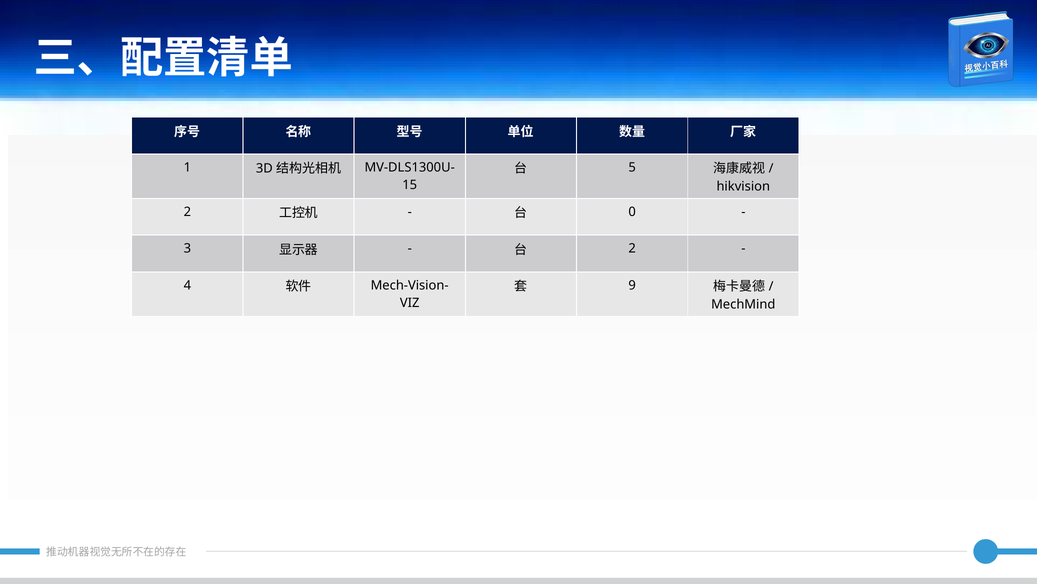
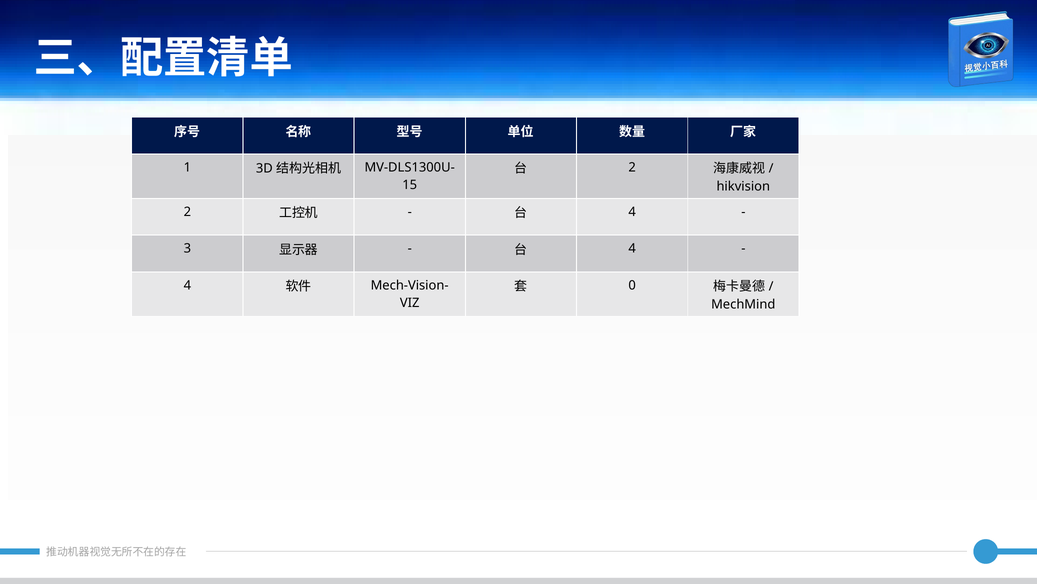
5 at (632, 167): 5 -> 2
0 at (632, 212): 0 -> 4
2 at (632, 248): 2 -> 4
9: 9 -> 0
